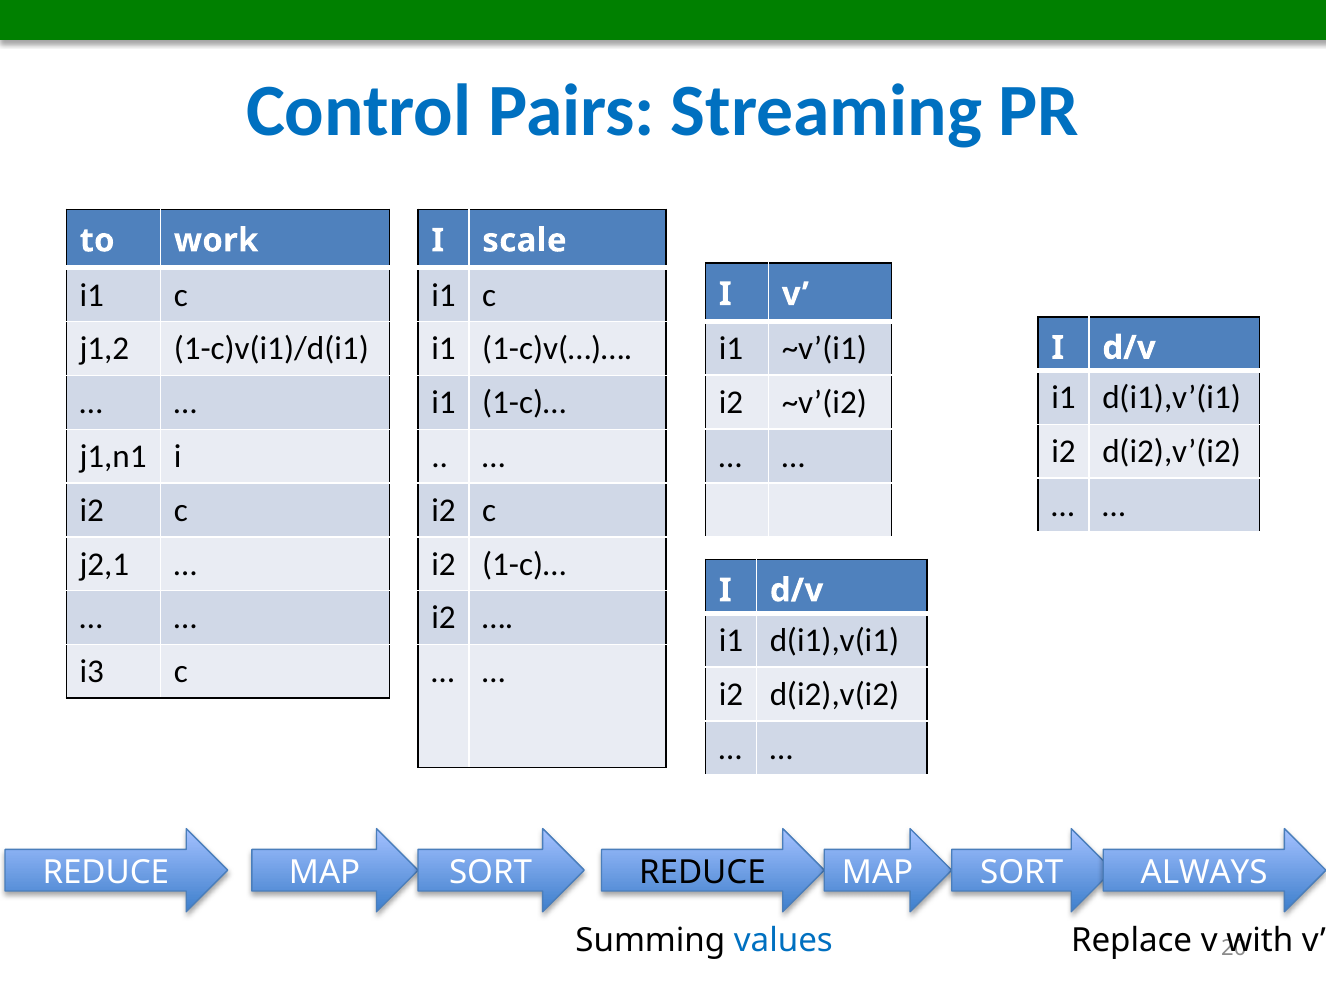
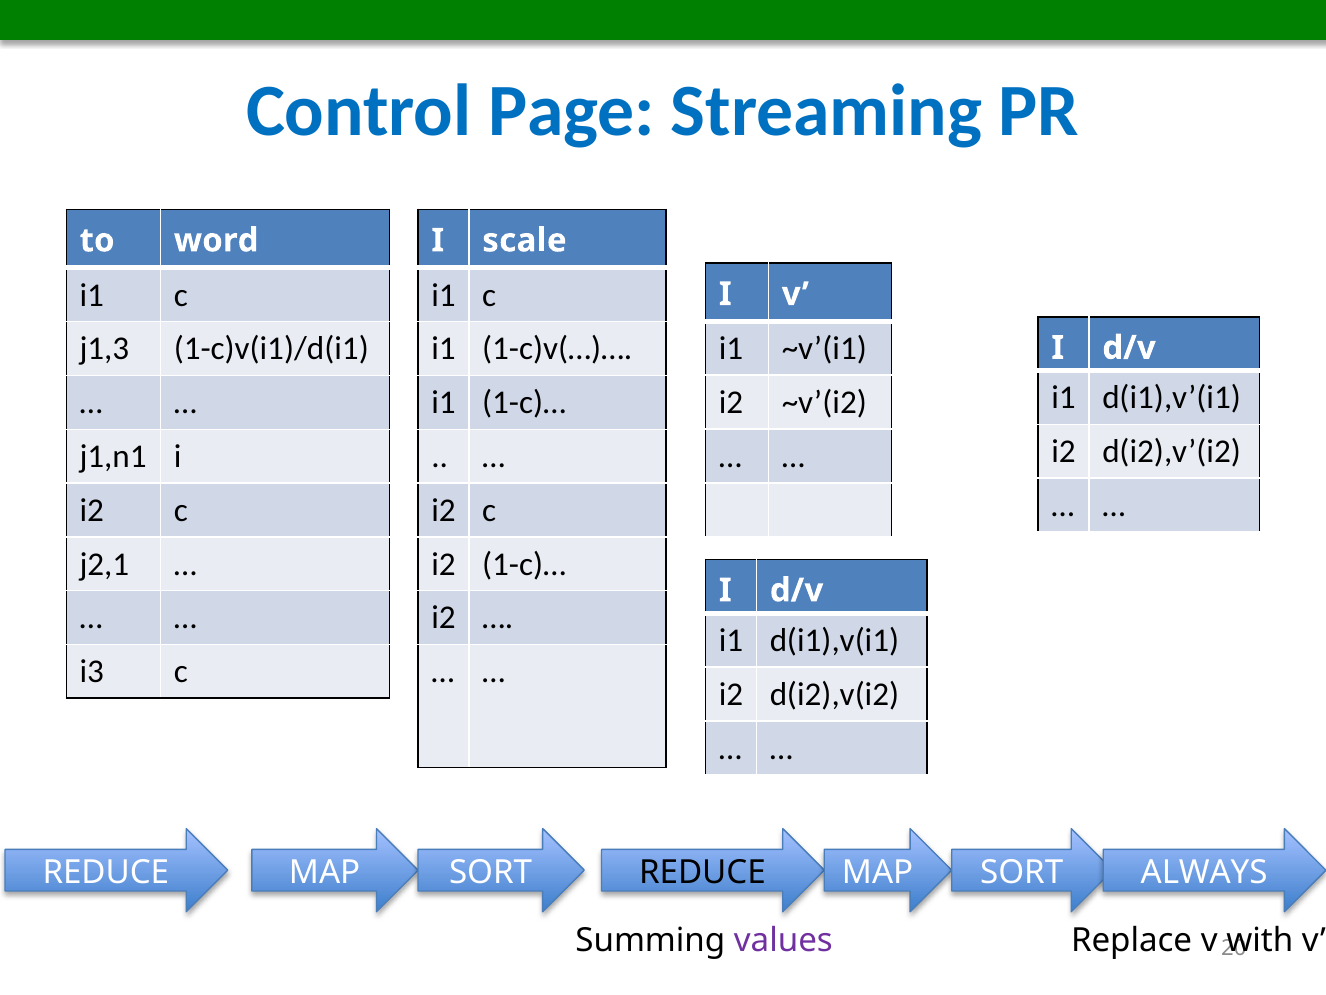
Pairs: Pairs -> Page
work: work -> word
j1,2: j1,2 -> j1,3
values colour: blue -> purple
